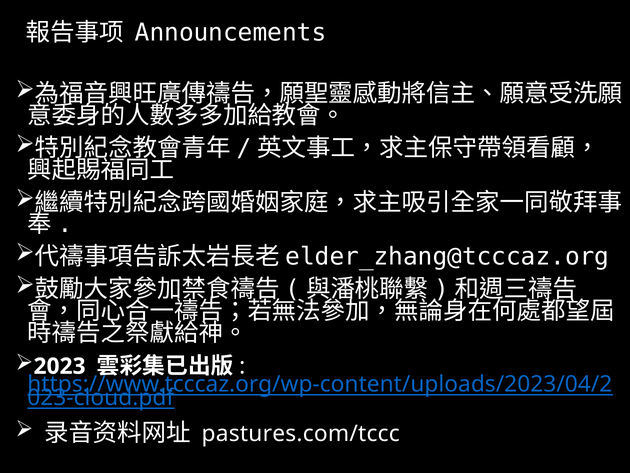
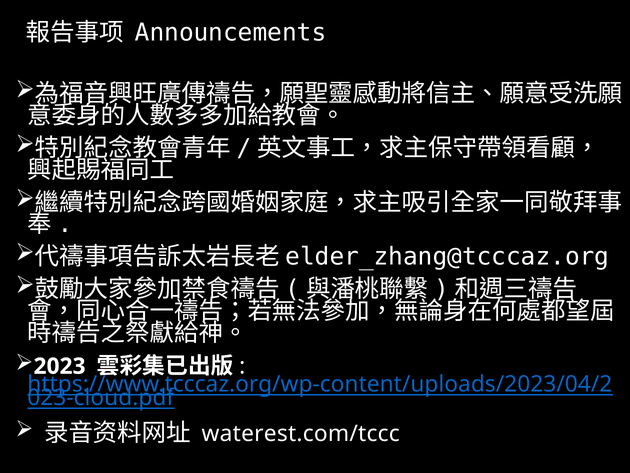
pastures.com/tccc: pastures.com/tccc -> waterest.com/tccc
